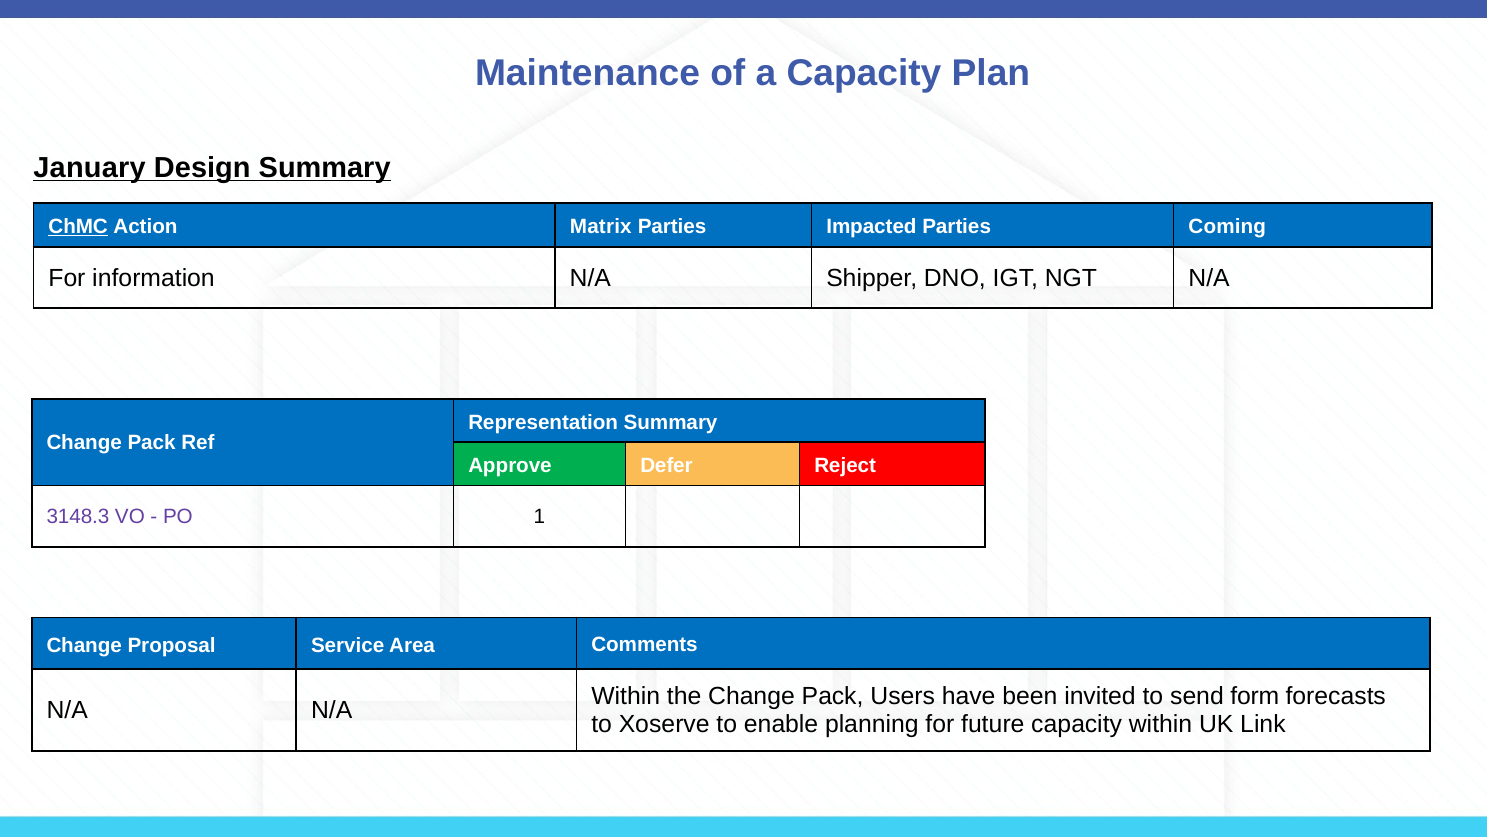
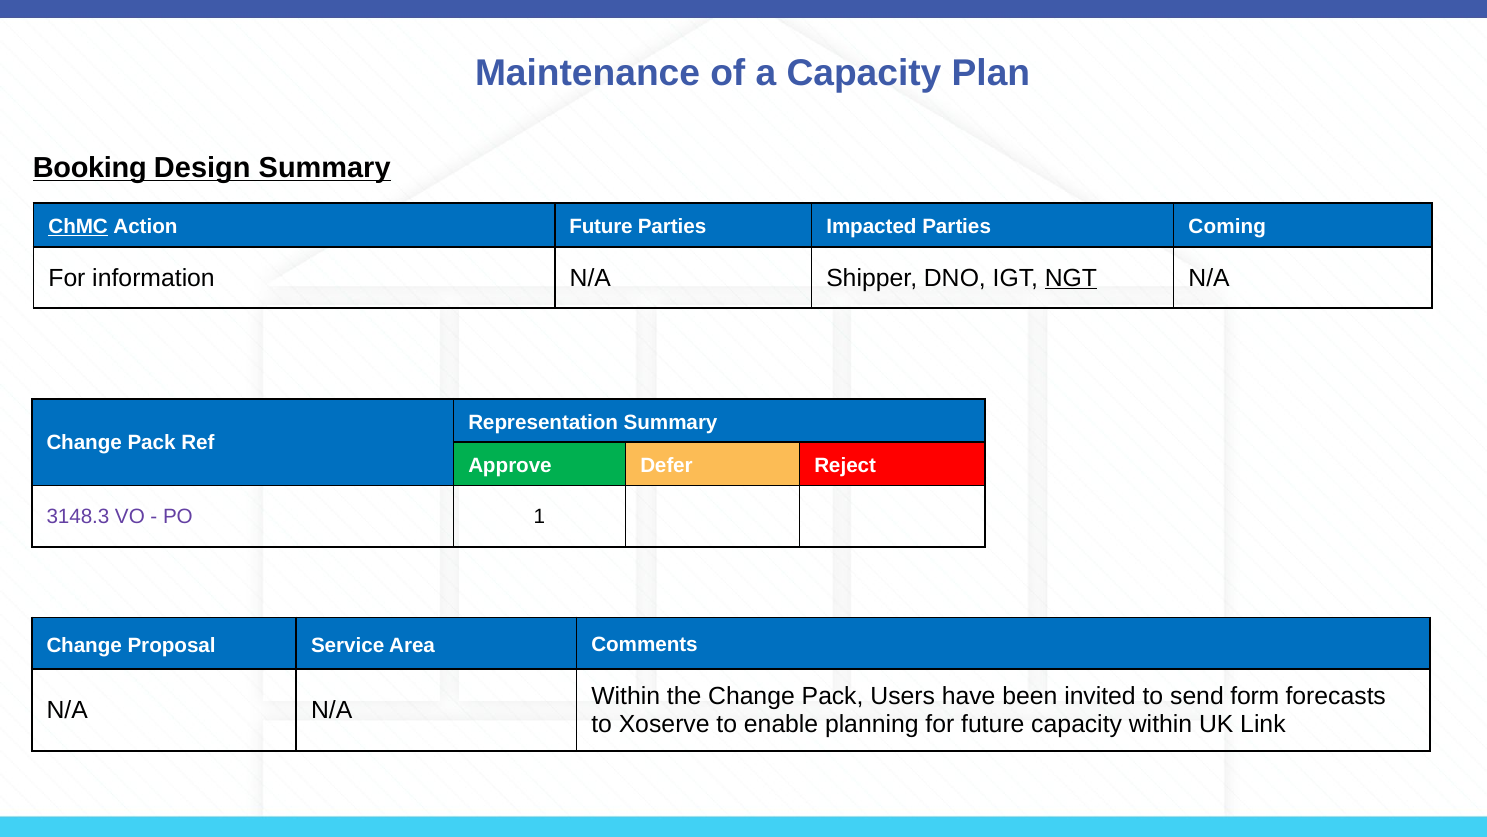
January: January -> Booking
Action Matrix: Matrix -> Future
NGT underline: none -> present
